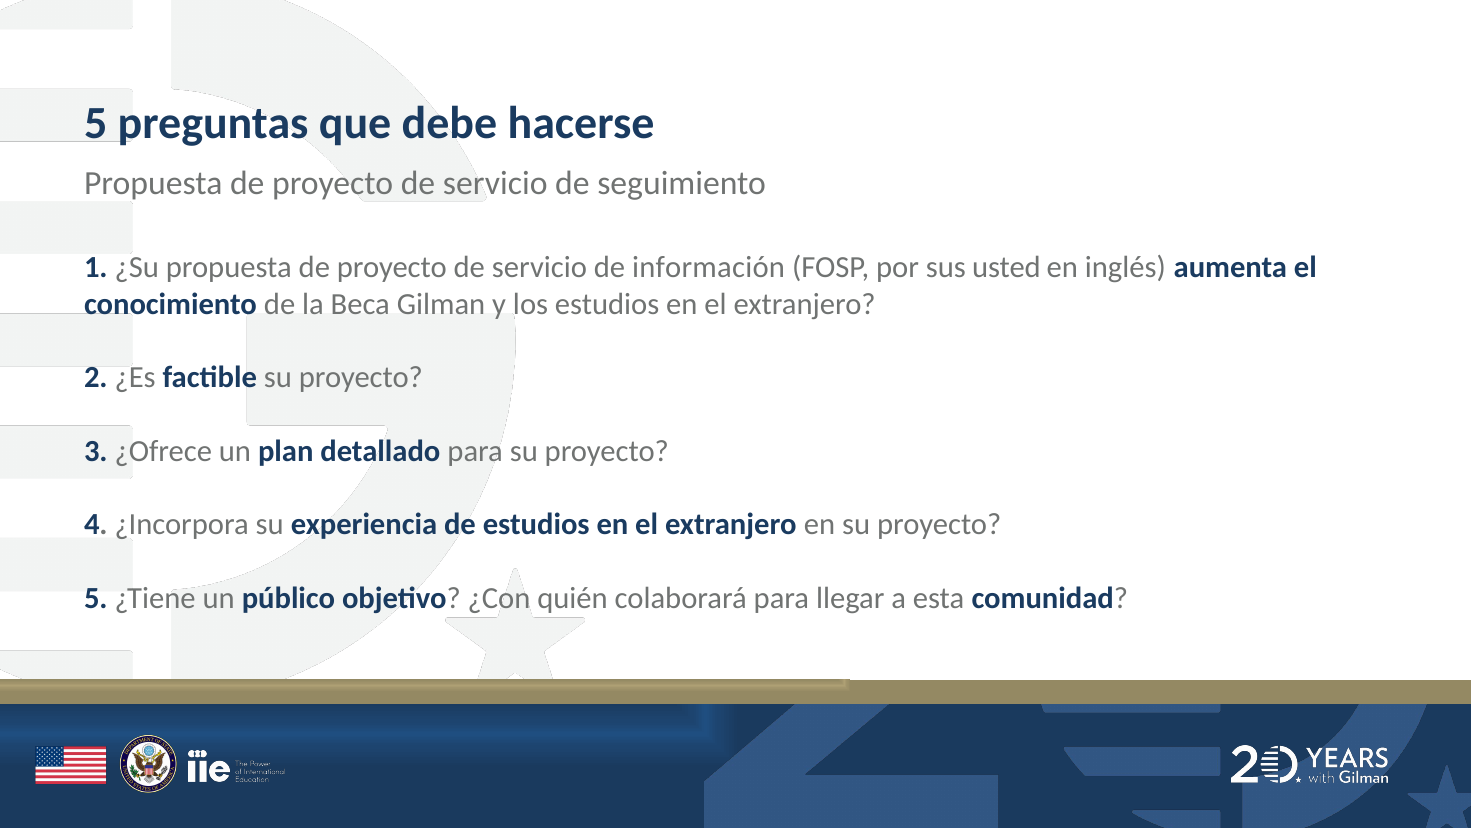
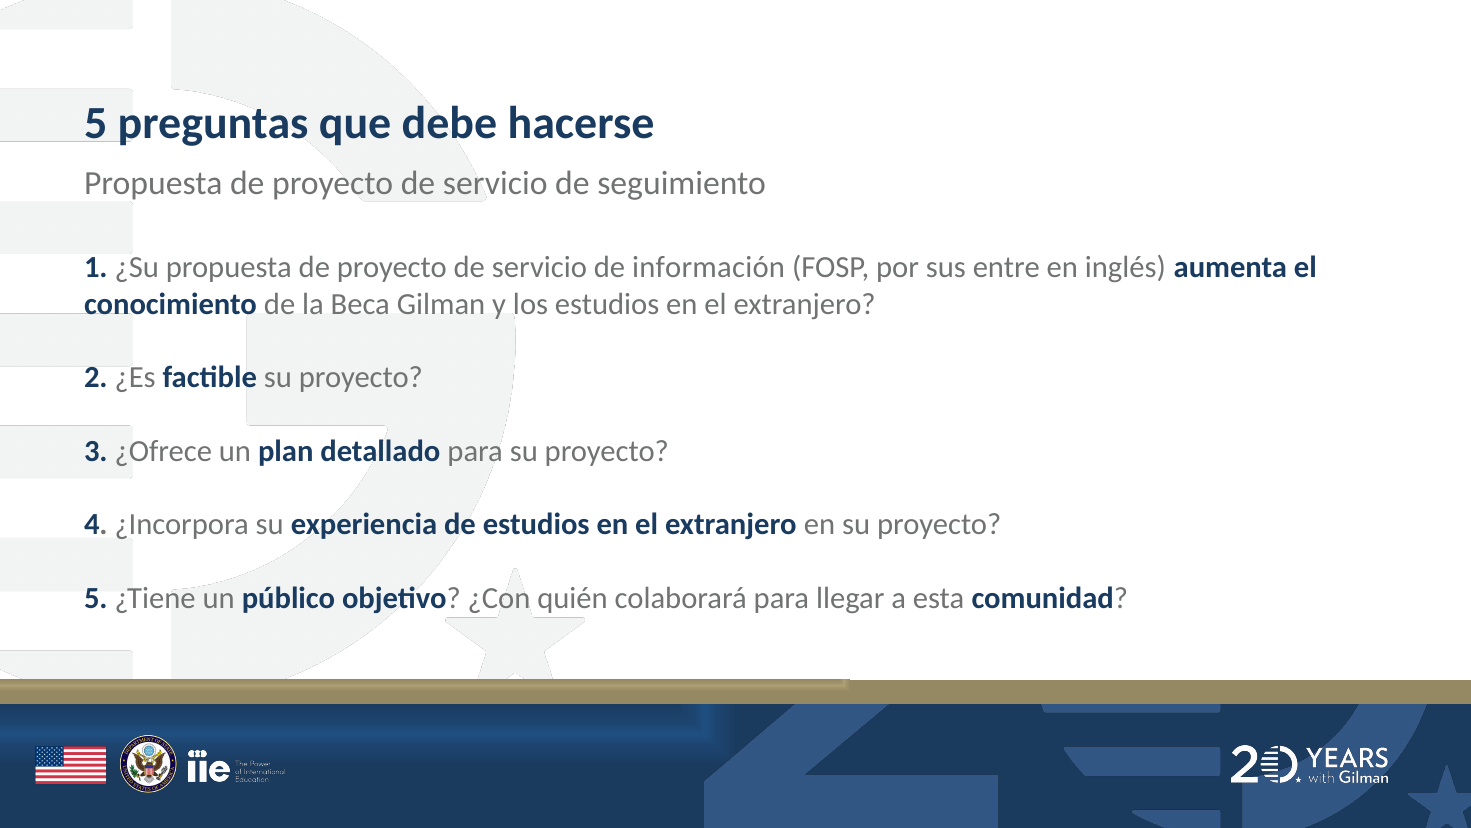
usted: usted -> entre
